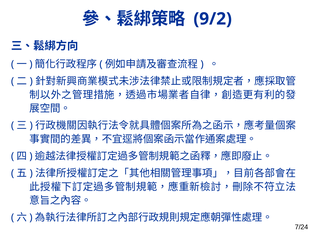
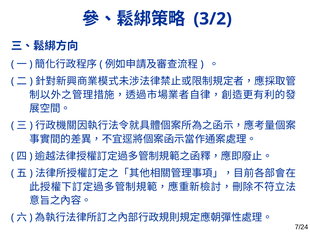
9/2: 9/2 -> 3/2
